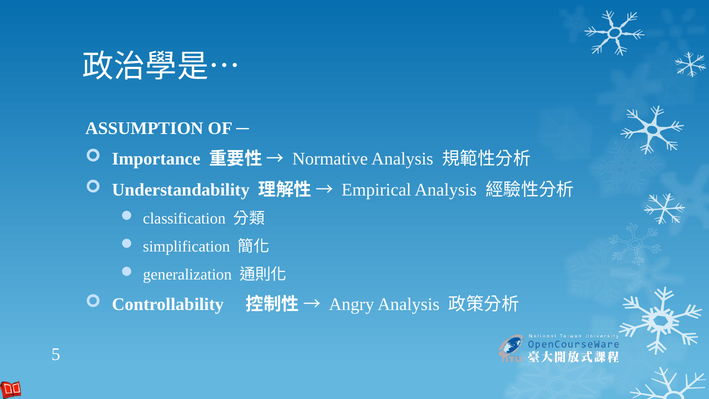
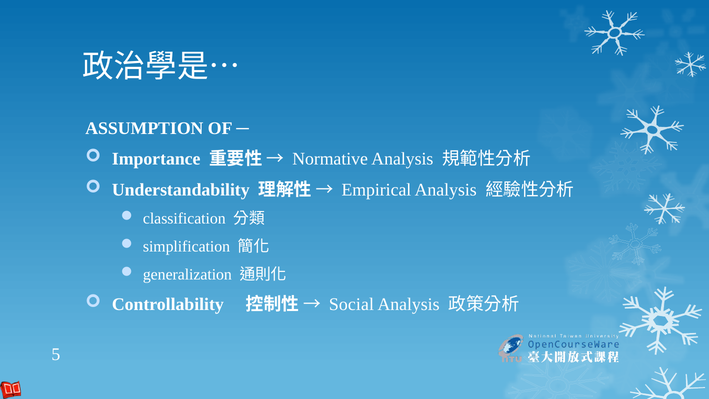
Angry: Angry -> Social
